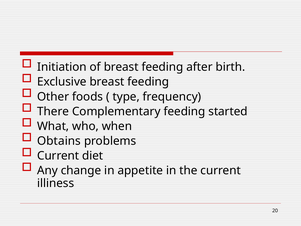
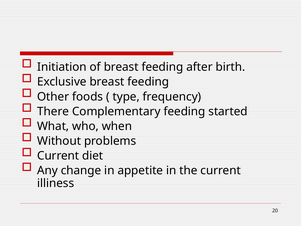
Obtains: Obtains -> Without
